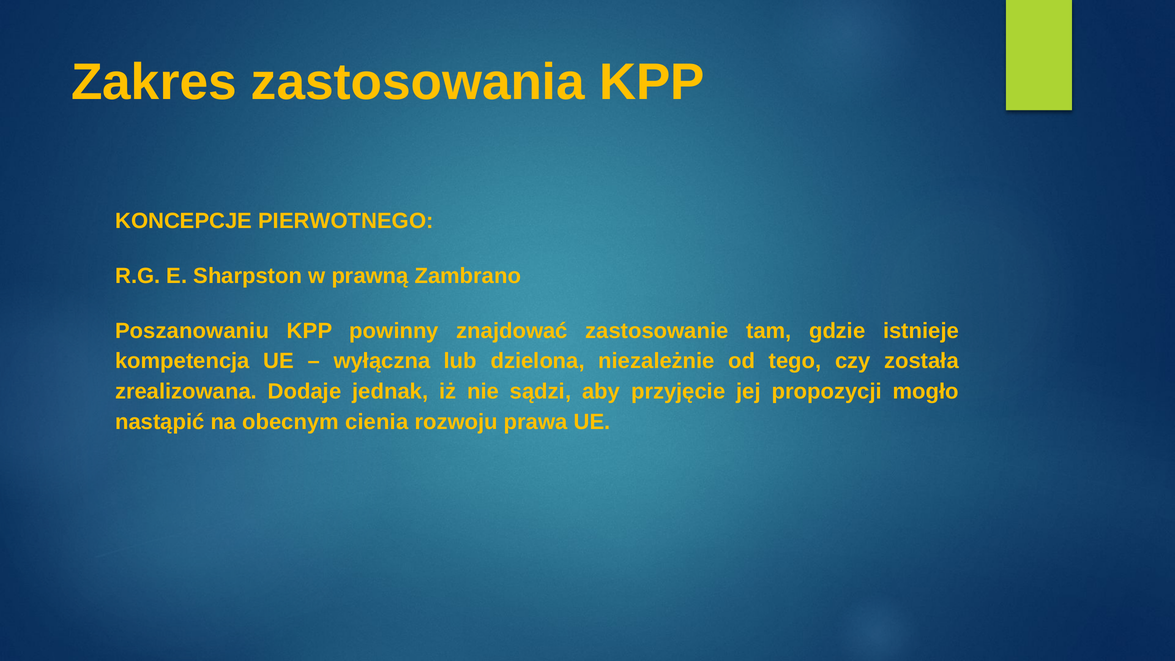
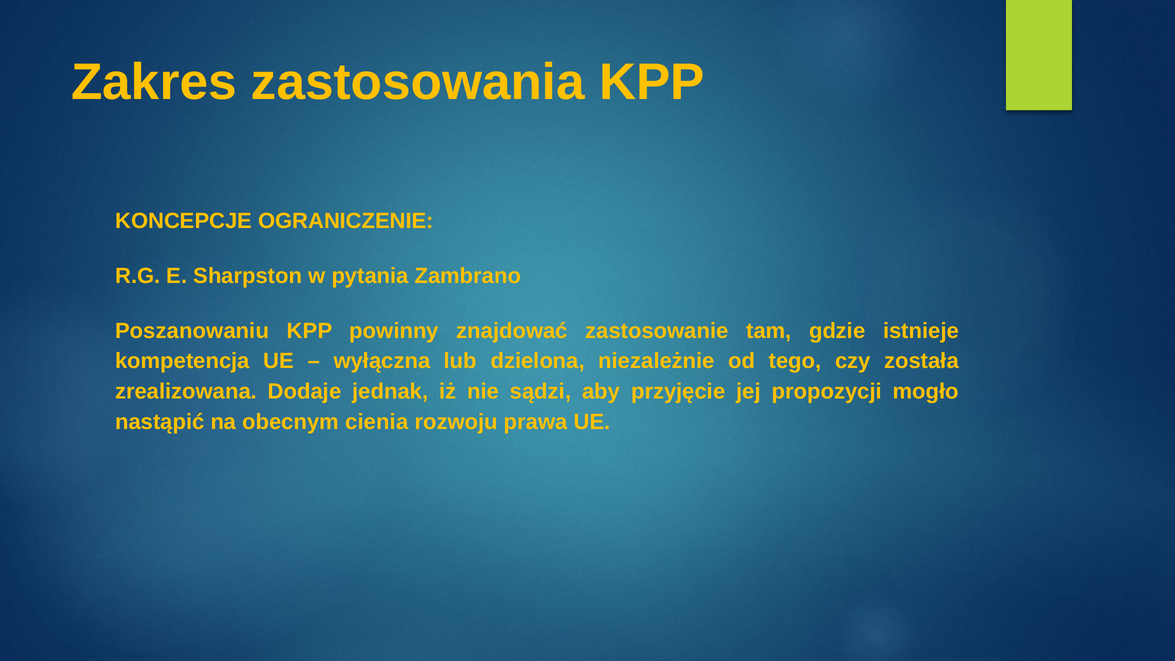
PIERWOTNEGO: PIERWOTNEGO -> OGRANICZENIE
prawną: prawną -> pytania
